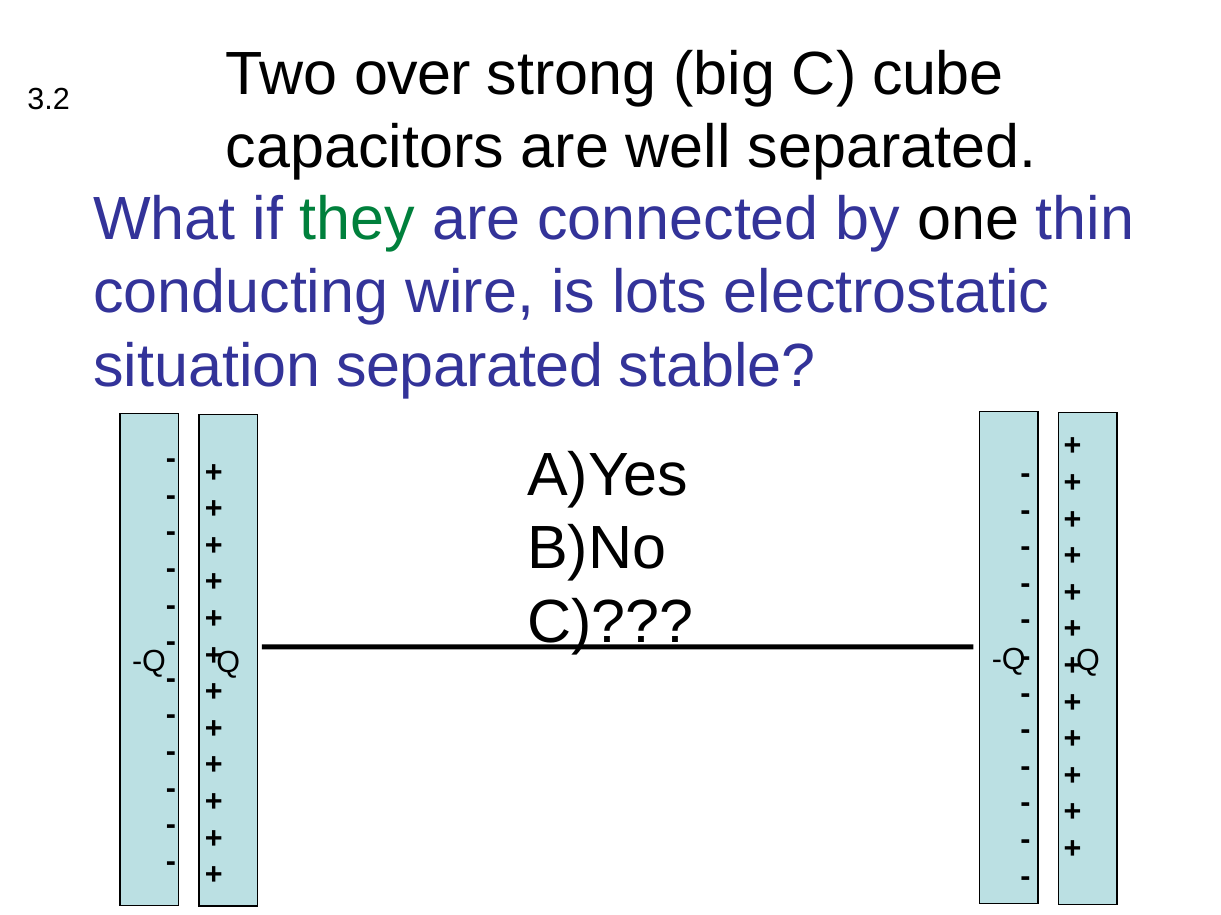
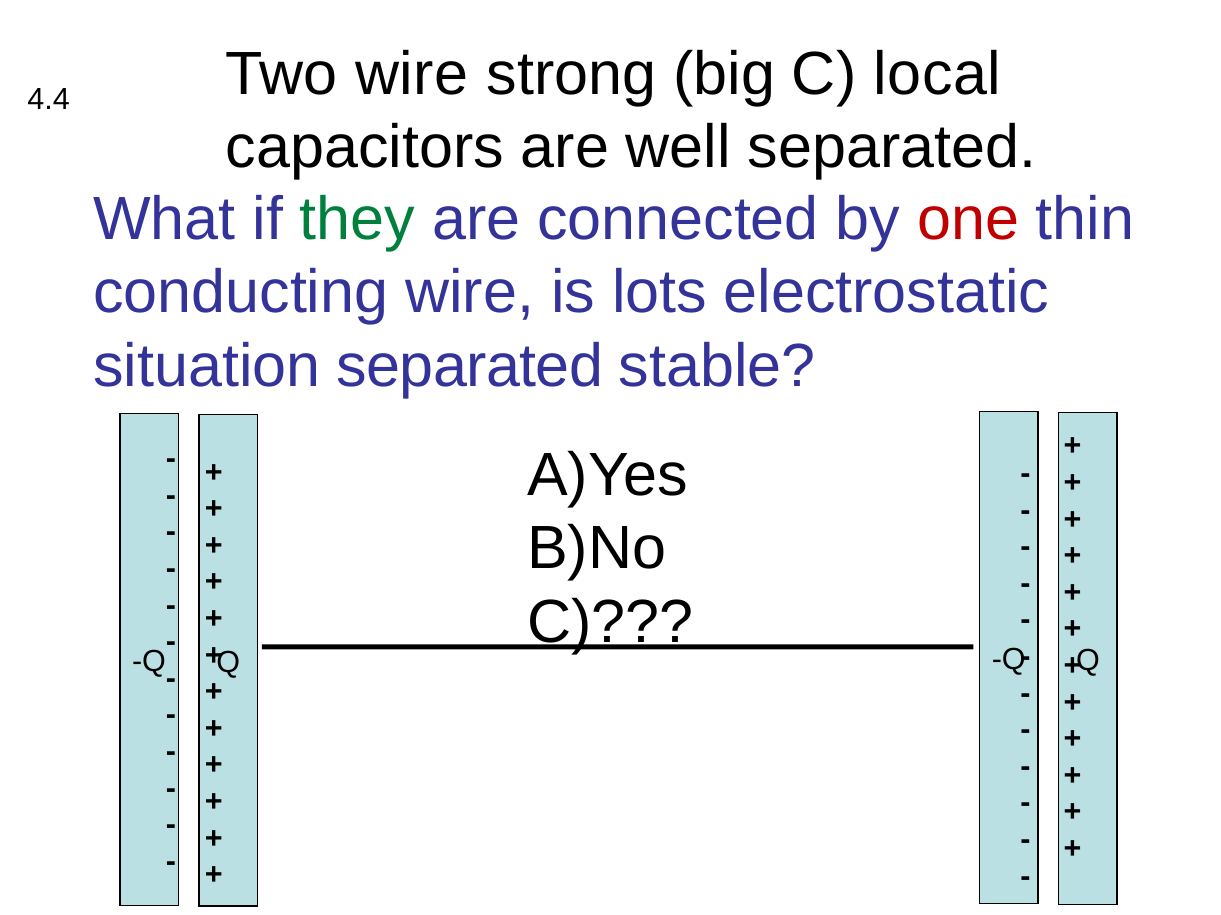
Two over: over -> wire
cube: cube -> local
3.2: 3.2 -> 4.4
one colour: black -> red
